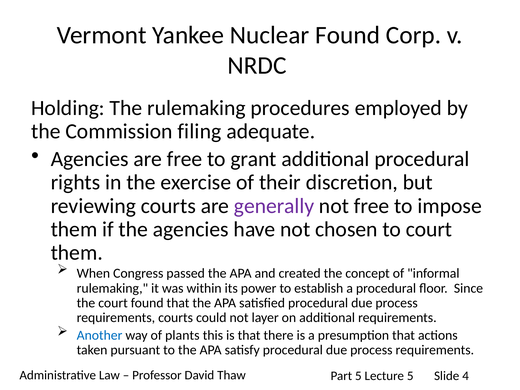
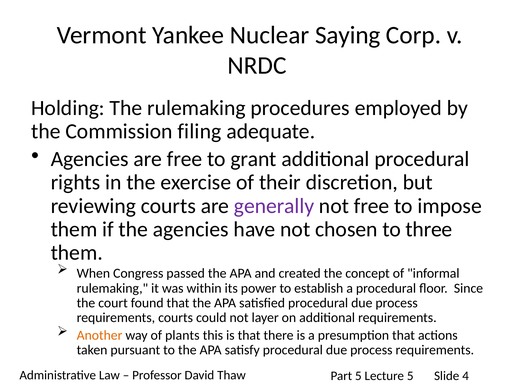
Nuclear Found: Found -> Saying
to court: court -> three
Another colour: blue -> orange
